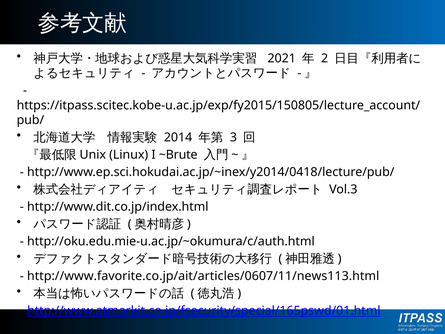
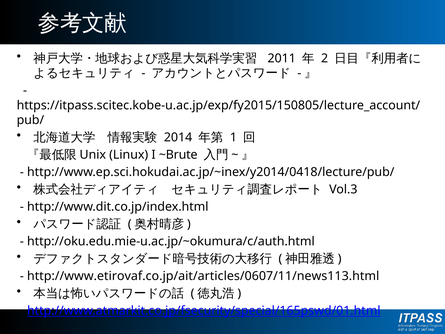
2021: 2021 -> 2011
3: 3 -> 1
http://www.favorite.co.jp/ait/articles/0607/11/news113.html: http://www.favorite.co.jp/ait/articles/0607/11/news113.html -> http://www.etirovaf.co.jp/ait/articles/0607/11/news113.html
